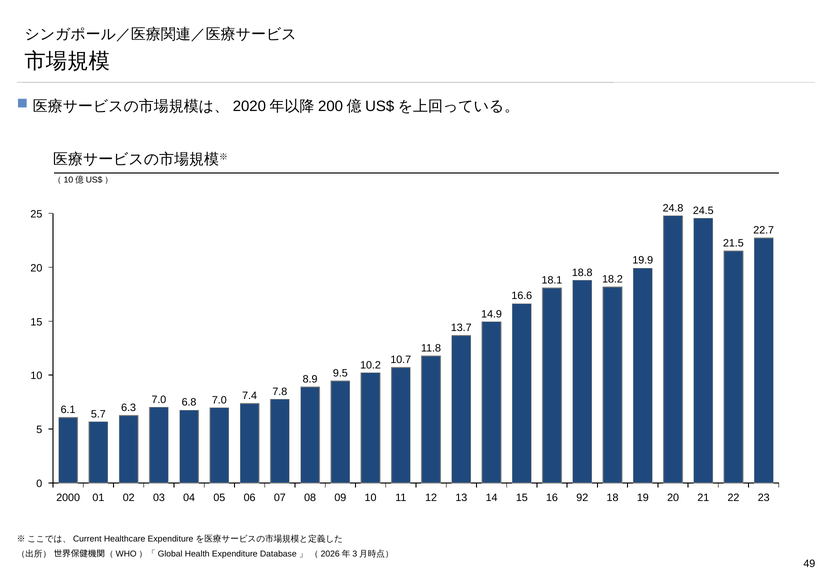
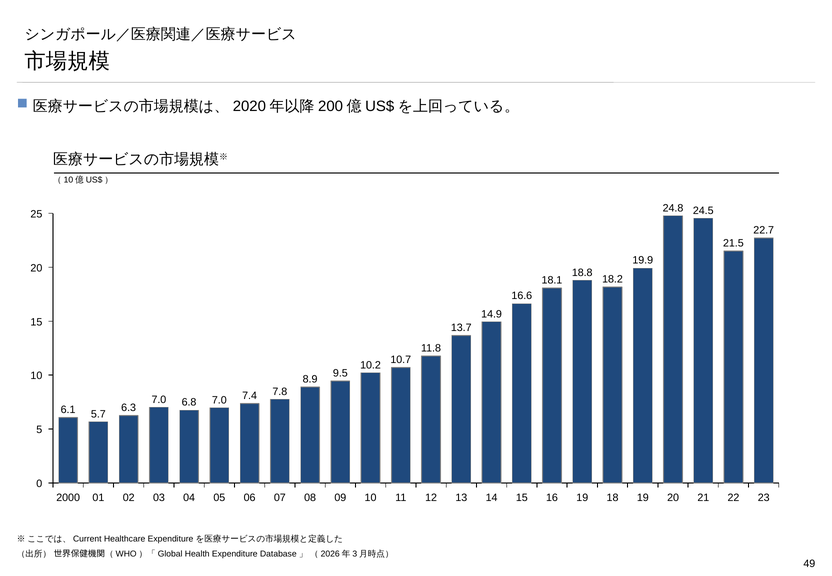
16 92: 92 -> 19
